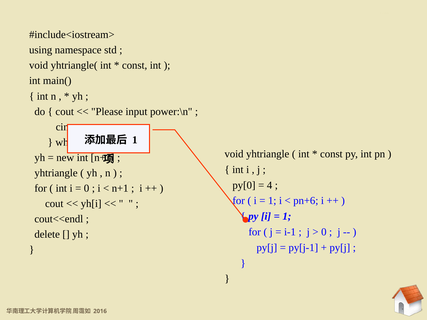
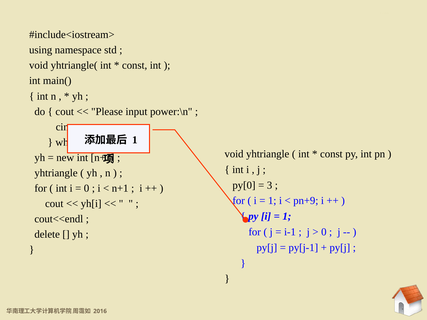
4: 4 -> 3
pn+6: pn+6 -> pn+9
